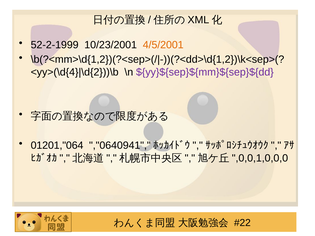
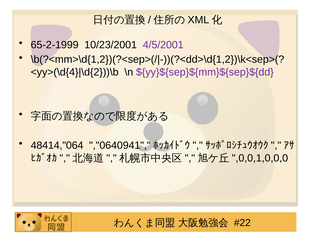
52-2-1999: 52-2-1999 -> 65-2-1999
4/5/2001 colour: orange -> purple
01201,"064: 01201,"064 -> 48414,"064
